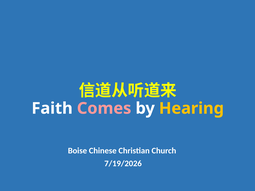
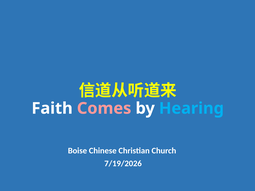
Hearing colour: yellow -> light blue
